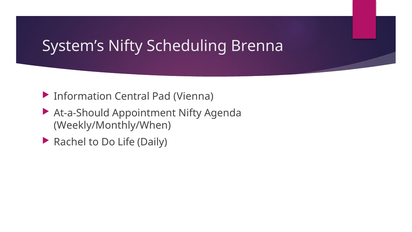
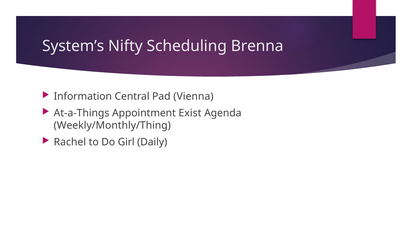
At-a-Should: At-a-Should -> At-a-Things
Appointment Nifty: Nifty -> Exist
Weekly/Monthly/When: Weekly/Monthly/When -> Weekly/Monthly/Thing
Life: Life -> Girl
